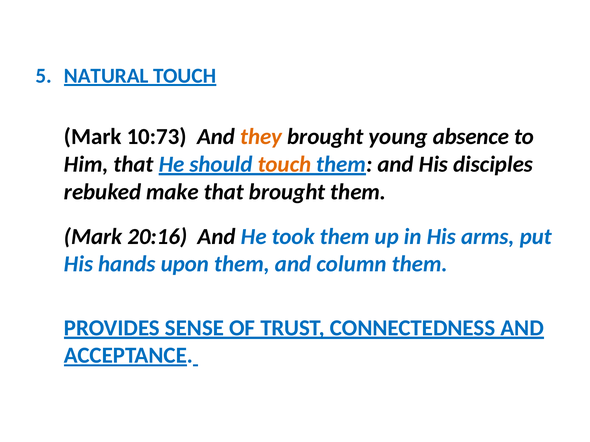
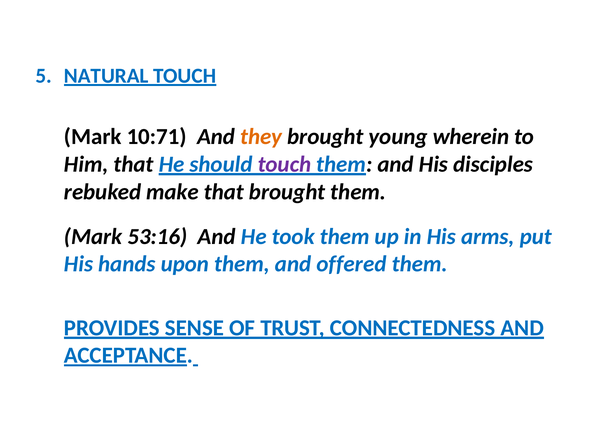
10:73: 10:73 -> 10:71
absence: absence -> wherein
touch at (284, 164) colour: orange -> purple
20:16: 20:16 -> 53:16
column: column -> offered
